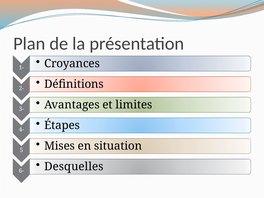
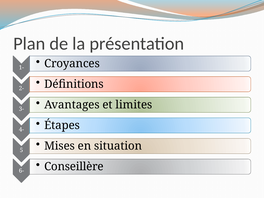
Desquelles: Desquelles -> Conseillère
